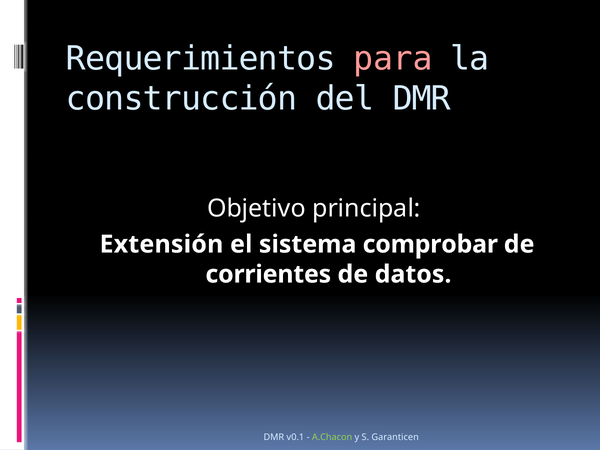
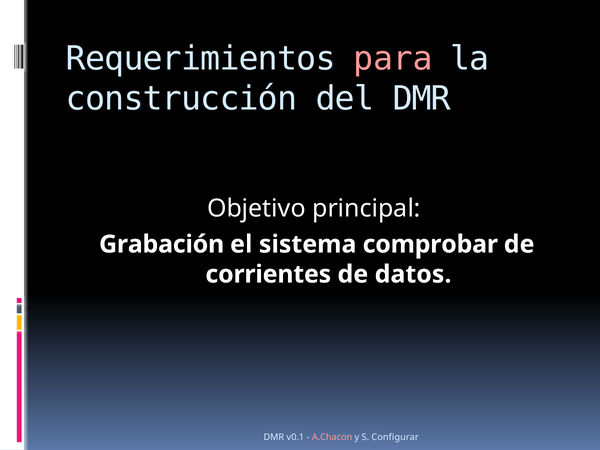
Extensión: Extensión -> Grabación
A.Chacon colour: light green -> pink
Garanticen: Garanticen -> Configurar
